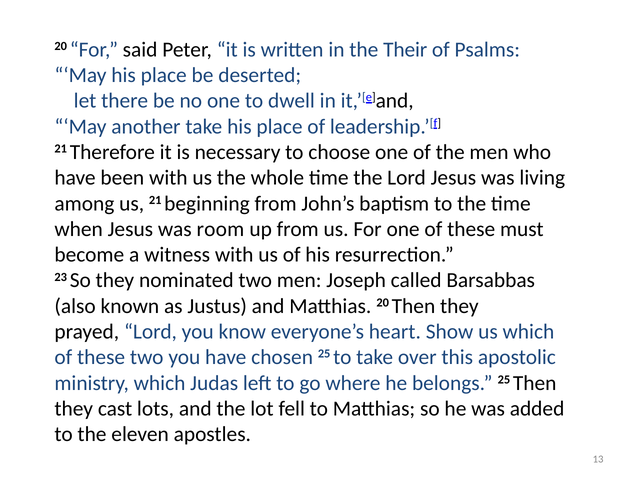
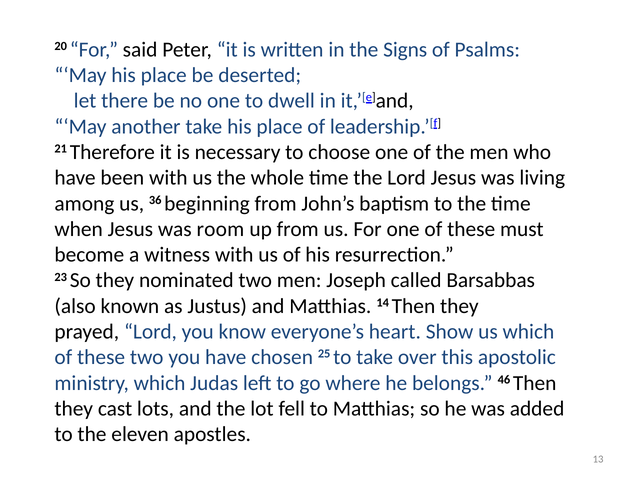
Their: Their -> Signs
us 21: 21 -> 36
Matthias 20: 20 -> 14
belongs 25: 25 -> 46
